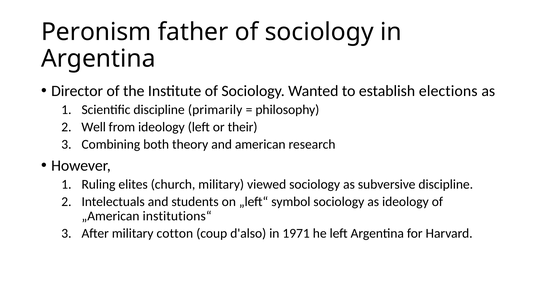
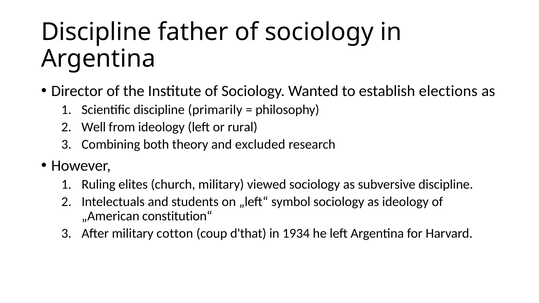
Peronism at (96, 32): Peronism -> Discipline
their: their -> rural
american: american -> excluded
institutions“: institutions“ -> constitution“
d'also: d'also -> d'that
1971: 1971 -> 1934
